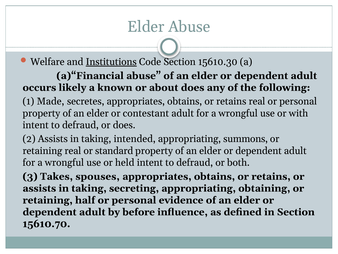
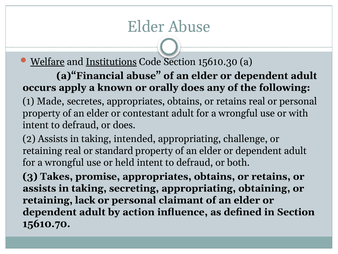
Welfare underline: none -> present
likely: likely -> apply
about: about -> orally
summons: summons -> challenge
spouses: spouses -> promise
half: half -> lack
evidence: evidence -> claimant
before: before -> action
